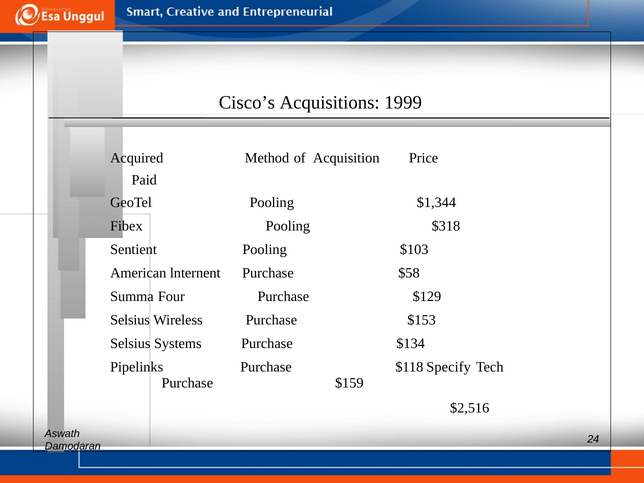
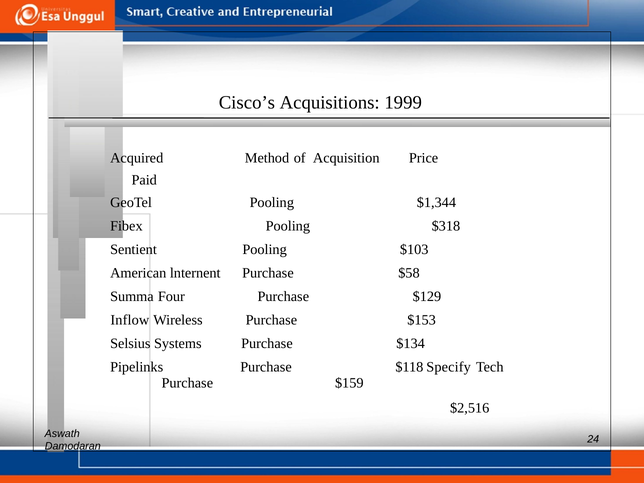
Selsius at (130, 320): Selsius -> Inflow
